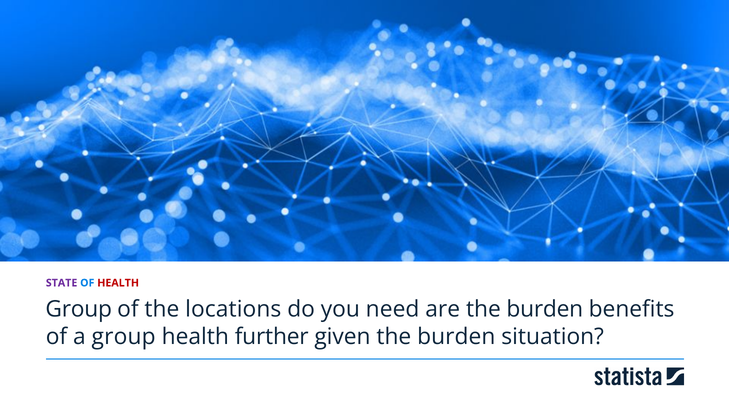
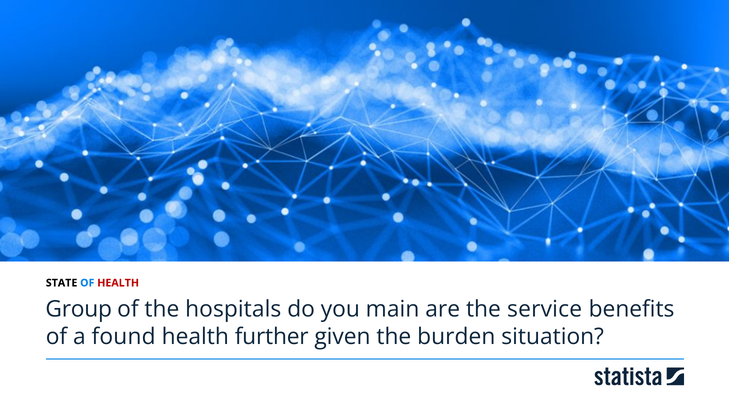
STATE colour: purple -> black
locations: locations -> hospitals
need: need -> main
are the burden: burden -> service
a group: group -> found
